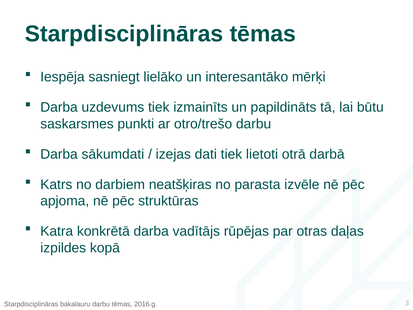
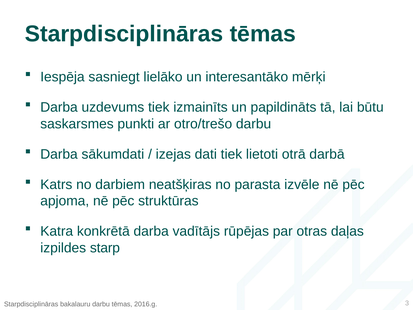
kopā: kopā -> starp
